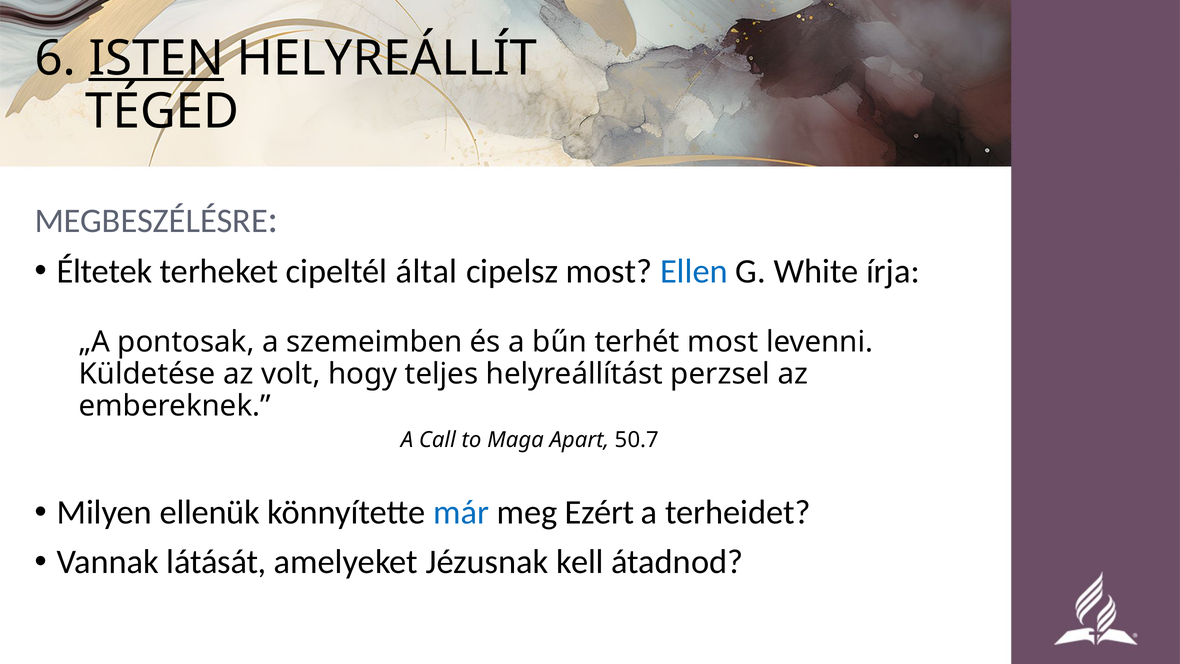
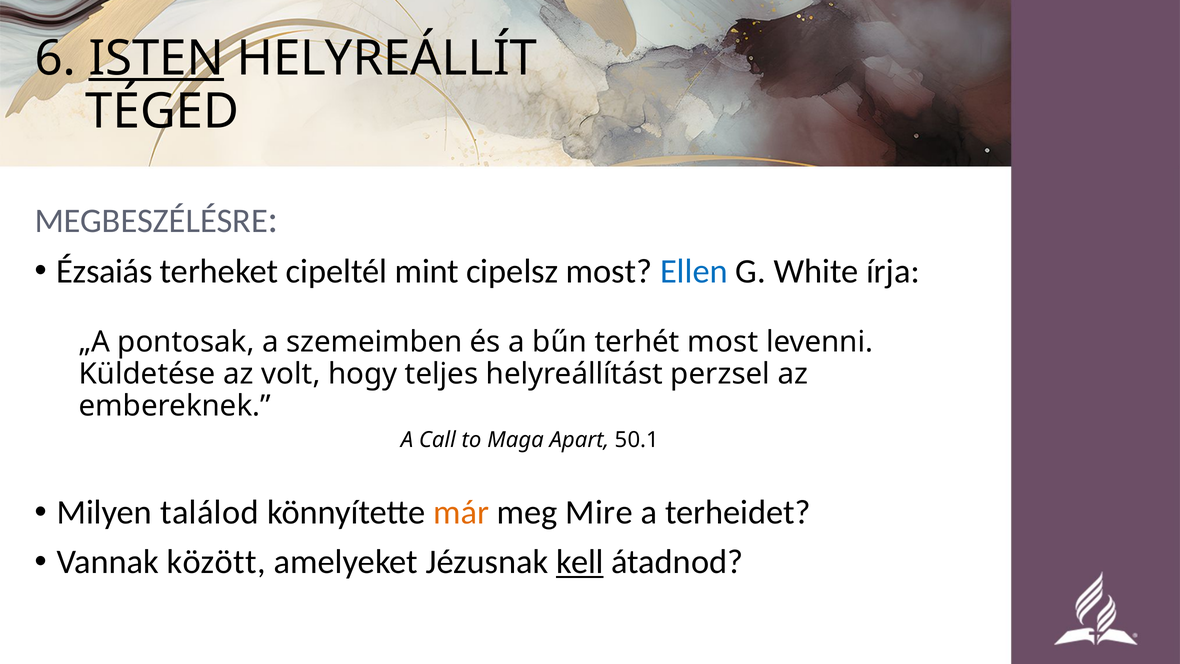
Éltetek: Éltetek -> Ézsaiás
által: által -> mint
50.7: 50.7 -> 50.1
ellenük: ellenük -> találod
már colour: blue -> orange
Ezért: Ezért -> Mire
látását: látását -> között
kell underline: none -> present
